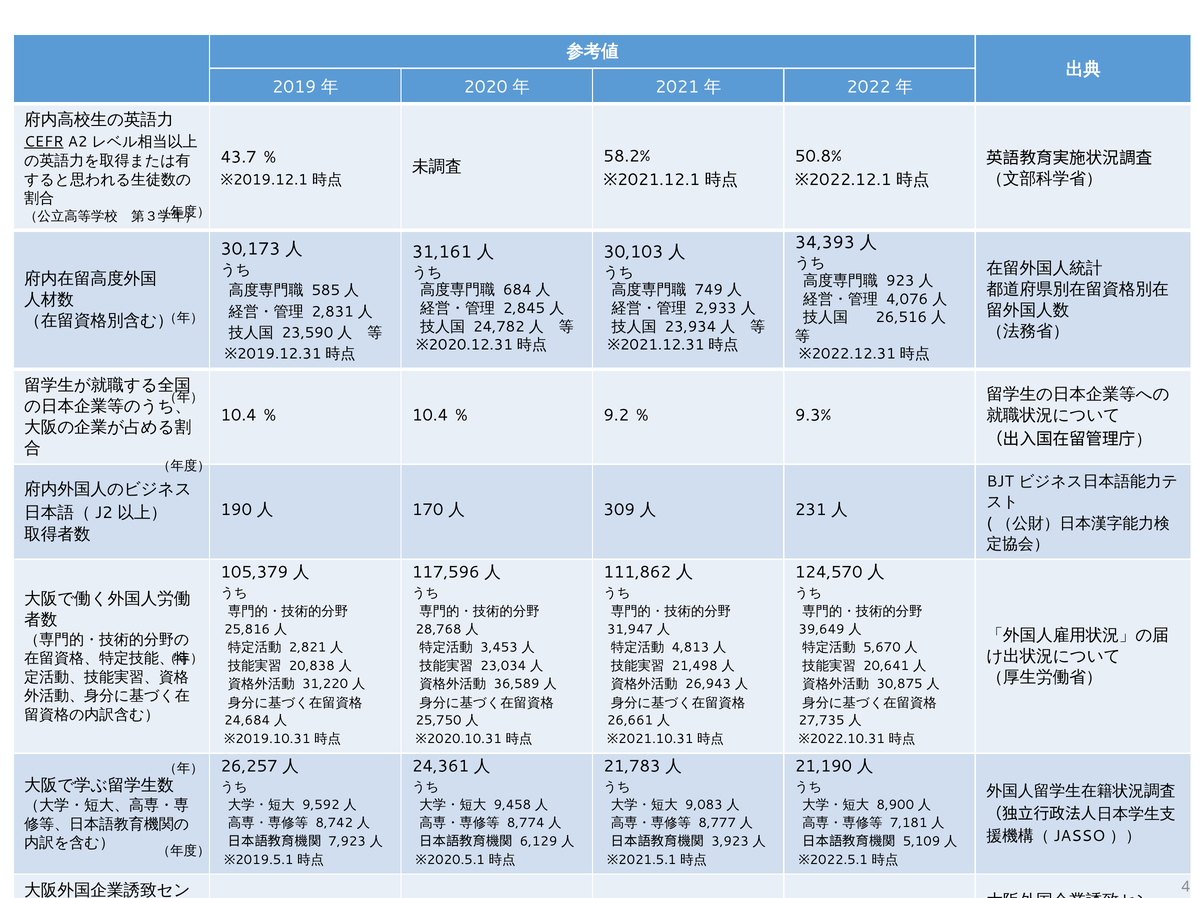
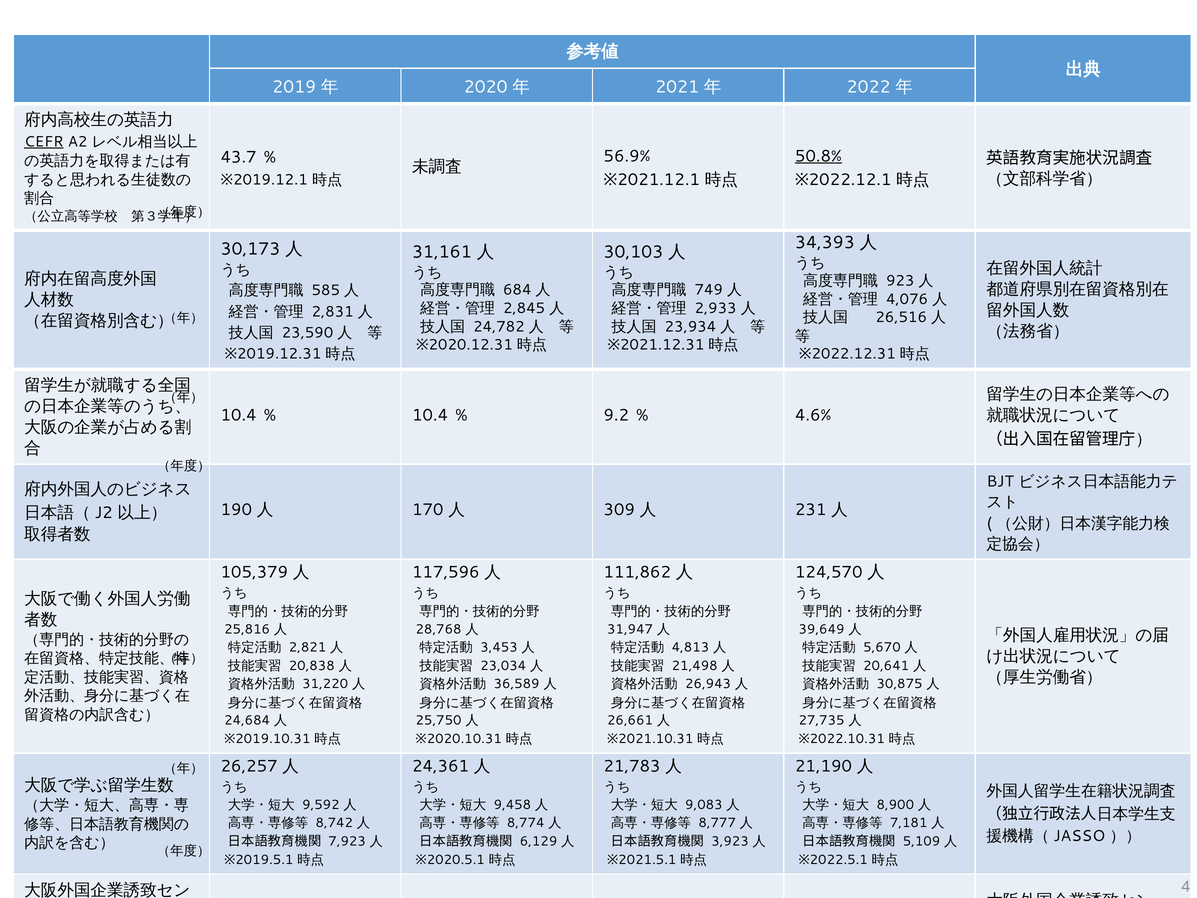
58.2%: 58.2% -> 56.9%
50.8% underline: none -> present
9.3%: 9.3% -> 4.6%
